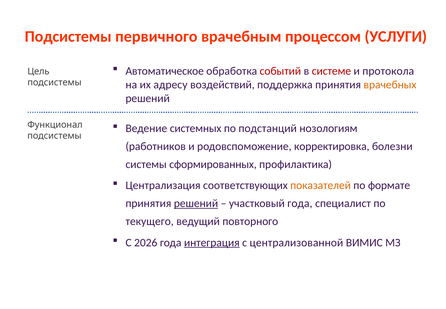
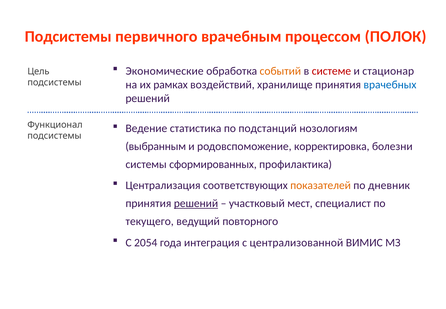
УСЛУГИ: УСЛУГИ -> ПОЛОК
Автоматическое: Автоматическое -> Экономические
событий colour: red -> orange
протокола: протокола -> стационар
адресу: адресу -> рамках
поддержка: поддержка -> хранилище
врачебных colour: orange -> blue
системных: системных -> статистика
работников: работников -> выбранным
формате: формате -> дневник
участковый года: года -> мест
2026: 2026 -> 2054
интеграция underline: present -> none
